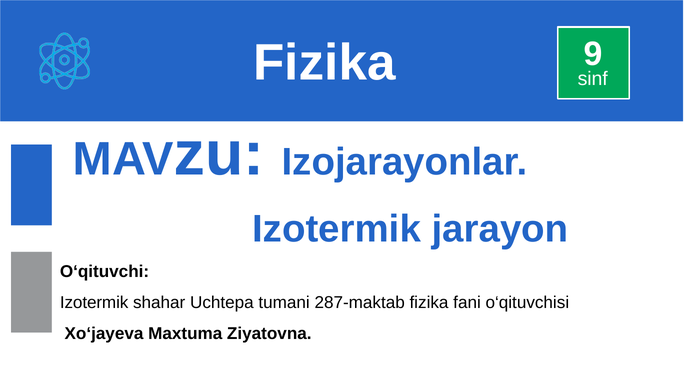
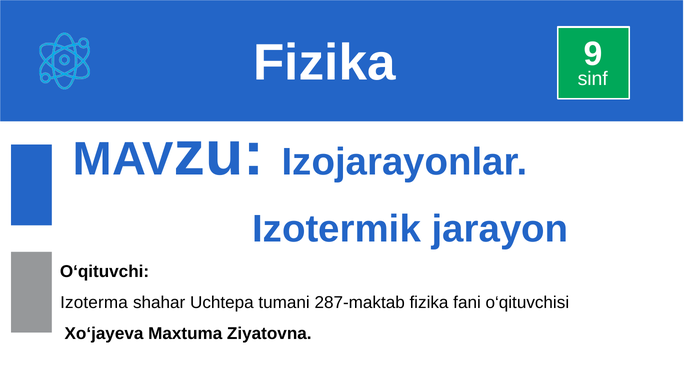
Izotermik at (94, 302): Izotermik -> Izoterma
